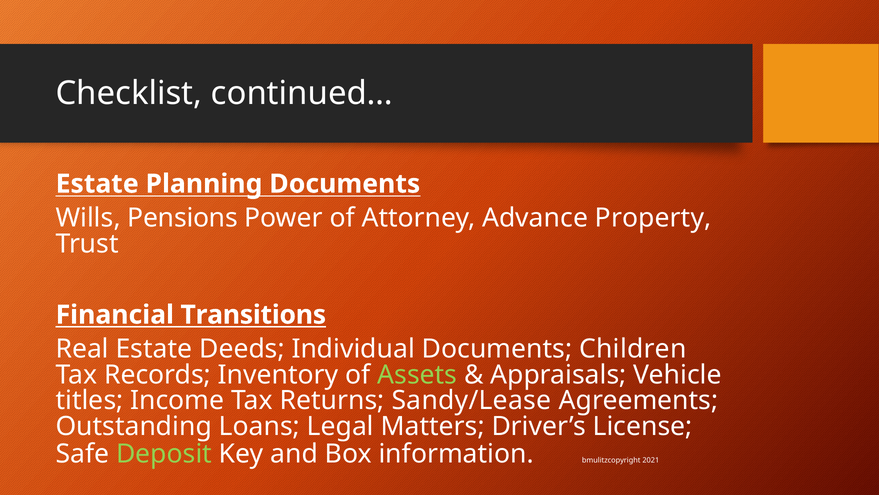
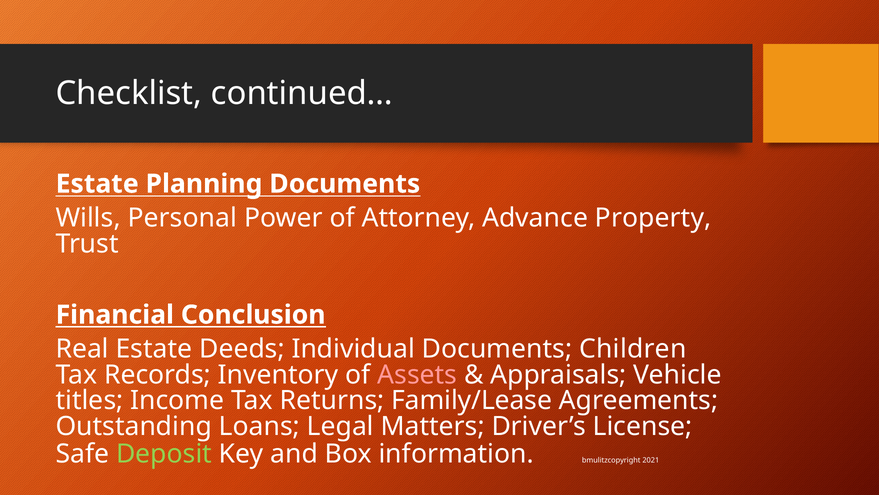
Pensions: Pensions -> Personal
Transitions: Transitions -> Conclusion
Assets colour: light green -> pink
Sandy/Lease: Sandy/Lease -> Family/Lease
